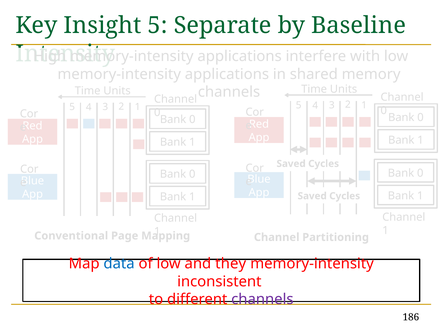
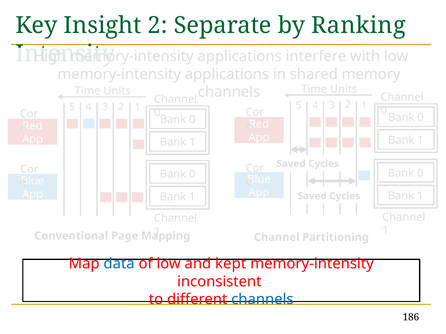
Insight 5: 5 -> 2
Baseline: Baseline -> Ranking
they: they -> kept
channels at (262, 300) colour: purple -> blue
